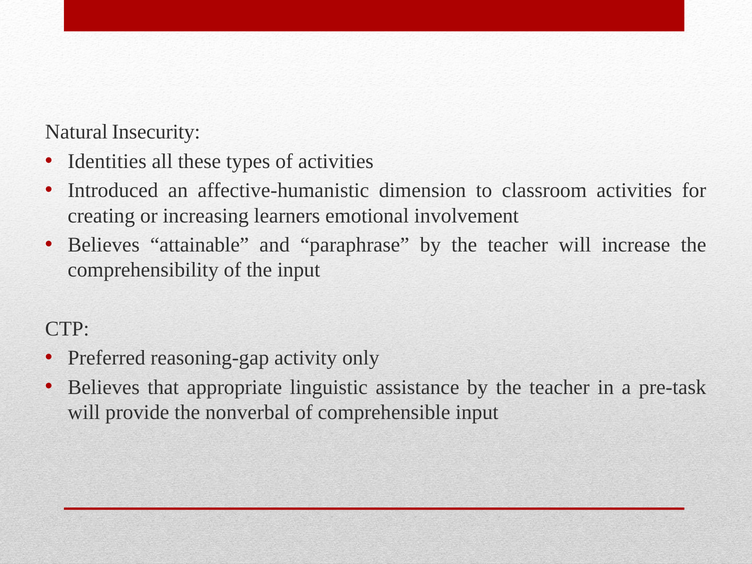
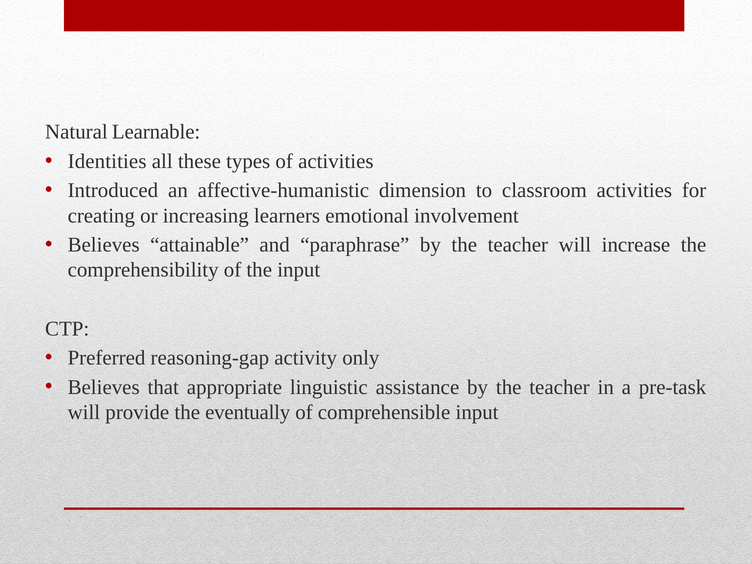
Insecurity: Insecurity -> Learnable
nonverbal: nonverbal -> eventually
